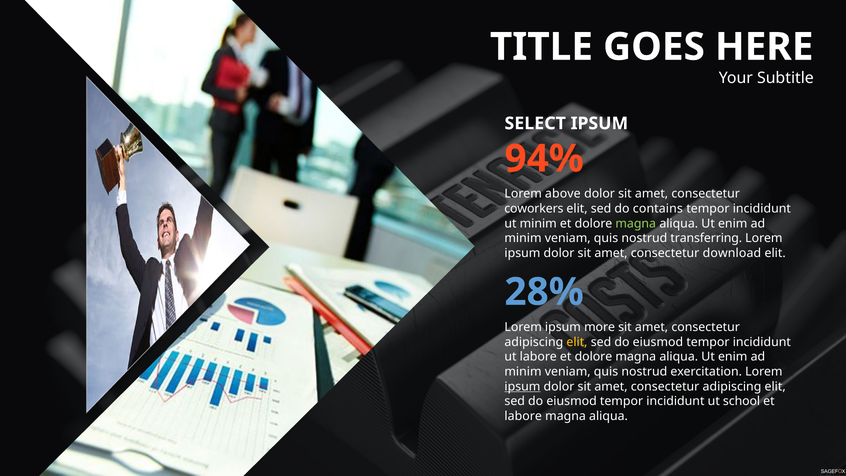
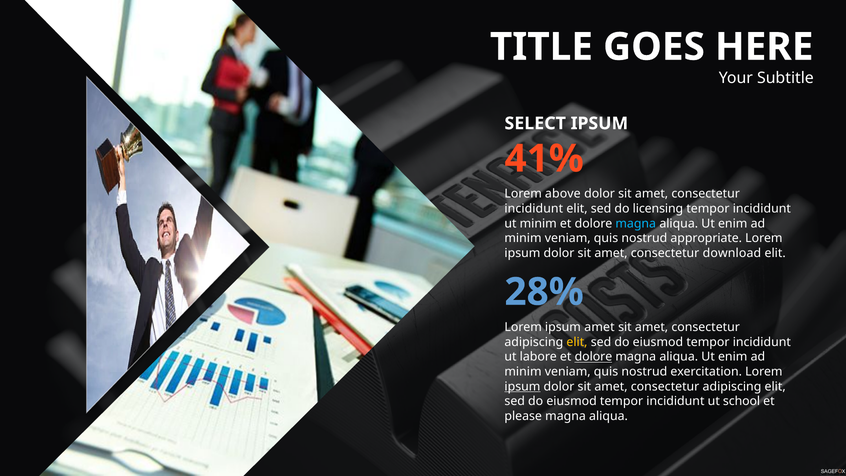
94%: 94% -> 41%
coworkers at (534, 209): coworkers -> incididunt
contains: contains -> licensing
magna at (636, 223) colour: light green -> light blue
transferring: transferring -> appropriate
ipsum more: more -> amet
dolore at (593, 357) underline: none -> present
labore at (523, 416): labore -> please
